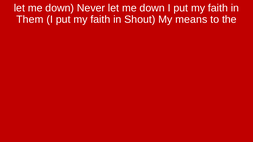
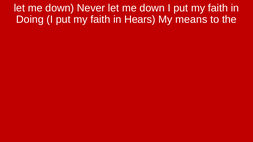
Them: Them -> Doing
Shout: Shout -> Hears
